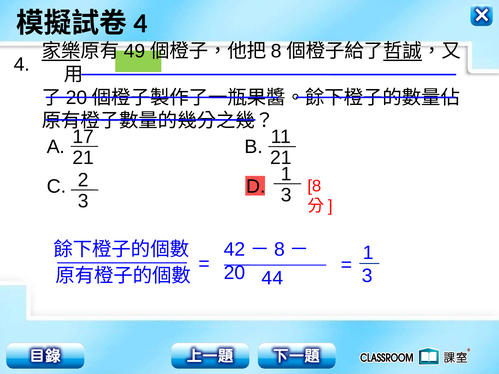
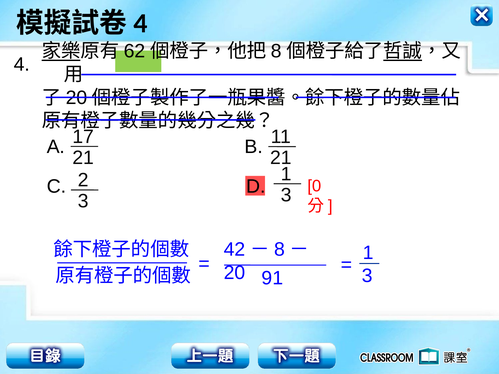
49: 49 -> 62
8 at (314, 186): 8 -> 0
44: 44 -> 91
